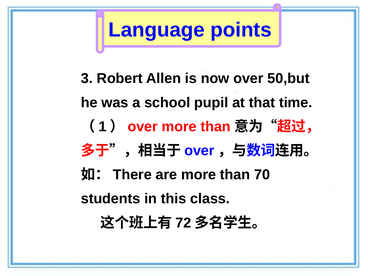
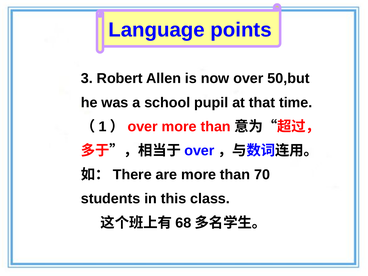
72: 72 -> 68
